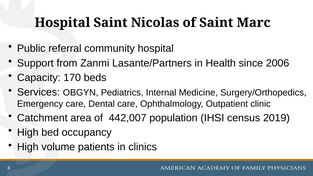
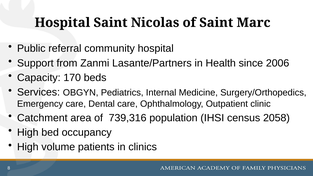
442,007: 442,007 -> 739,316
2019: 2019 -> 2058
